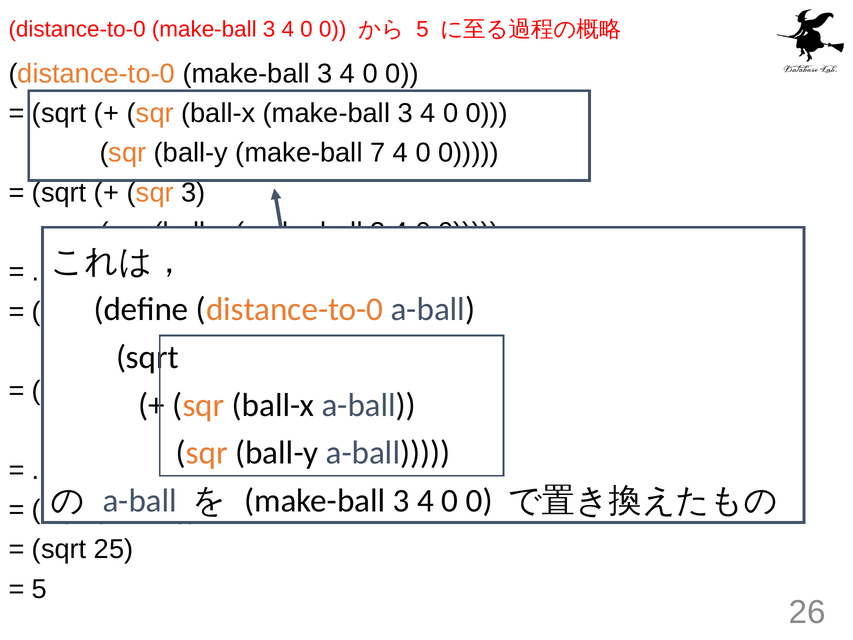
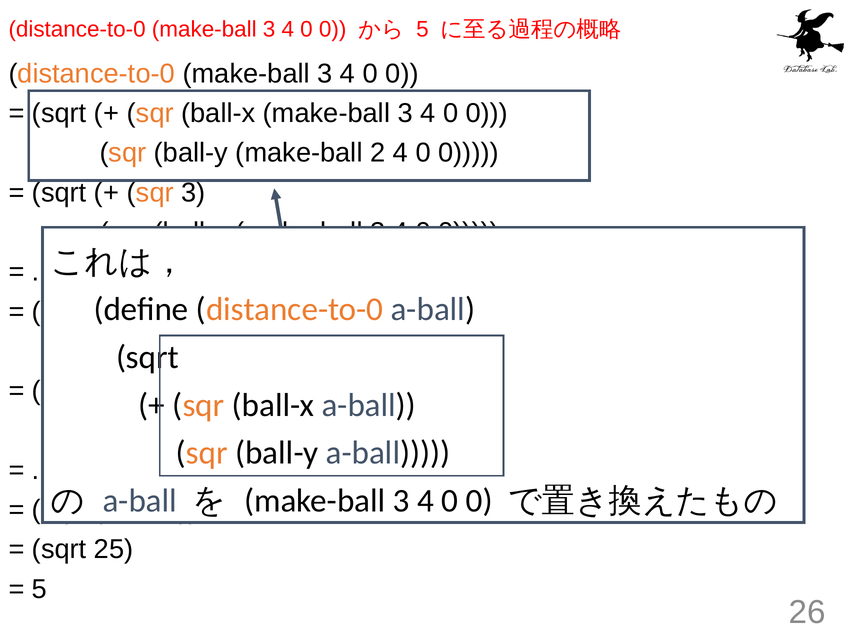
7: 7 -> 2
